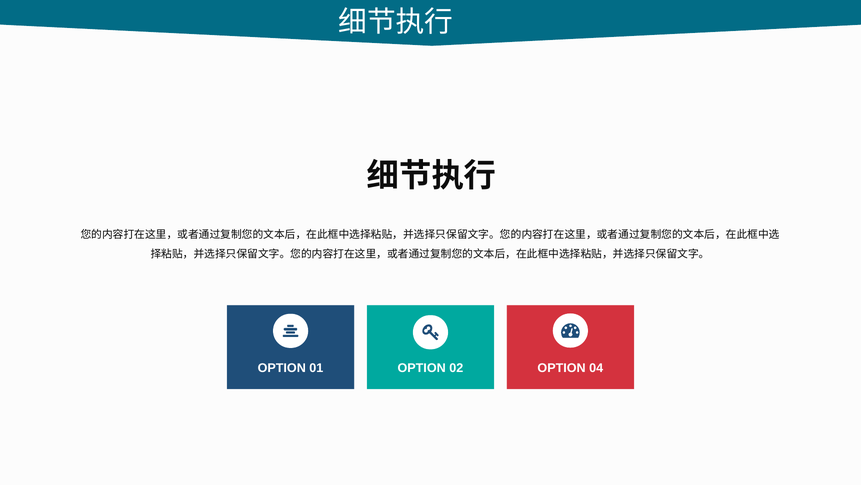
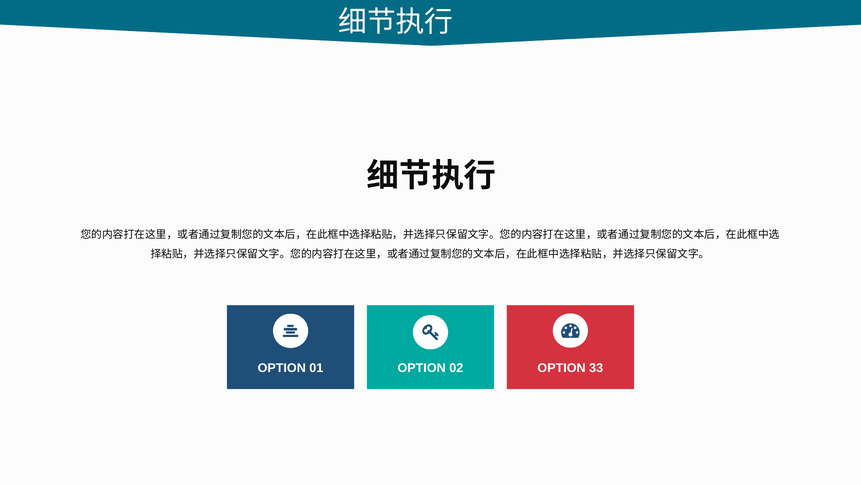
04: 04 -> 33
